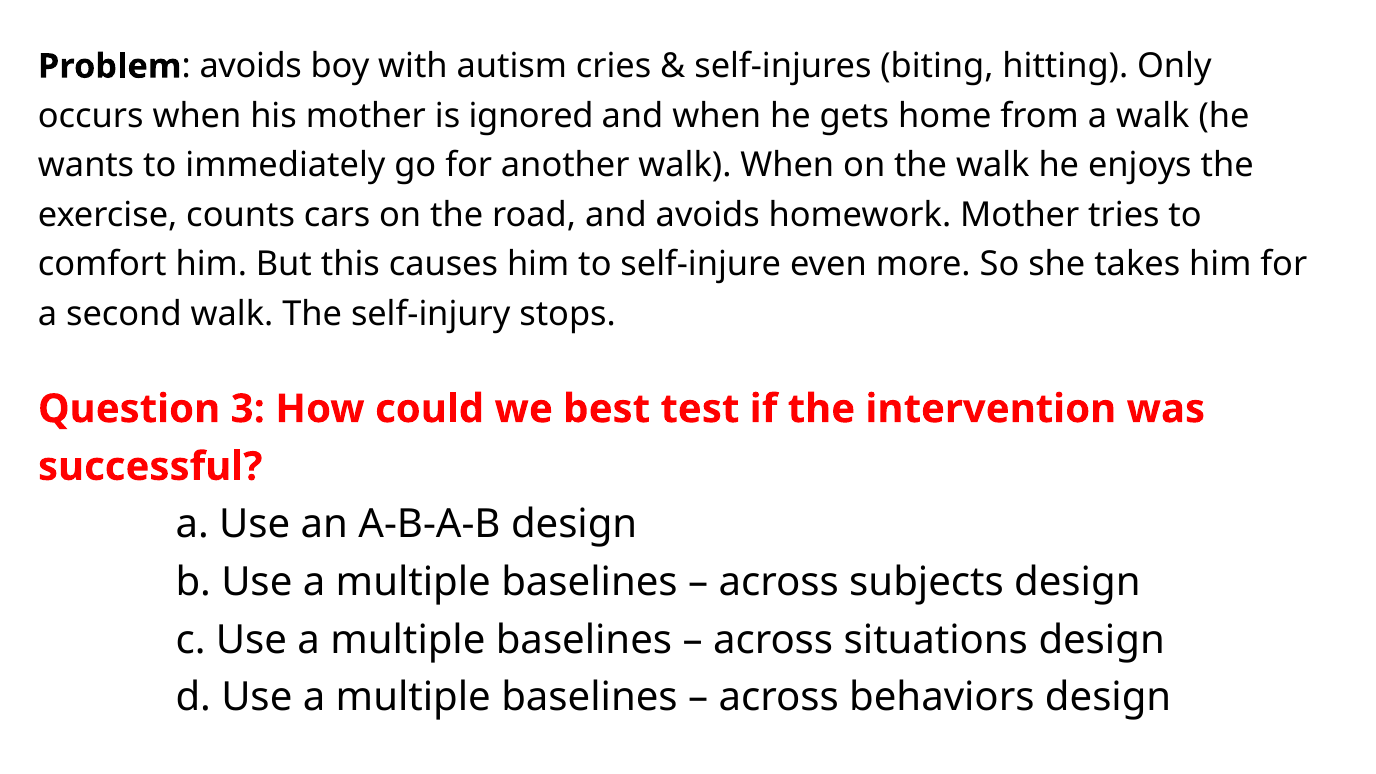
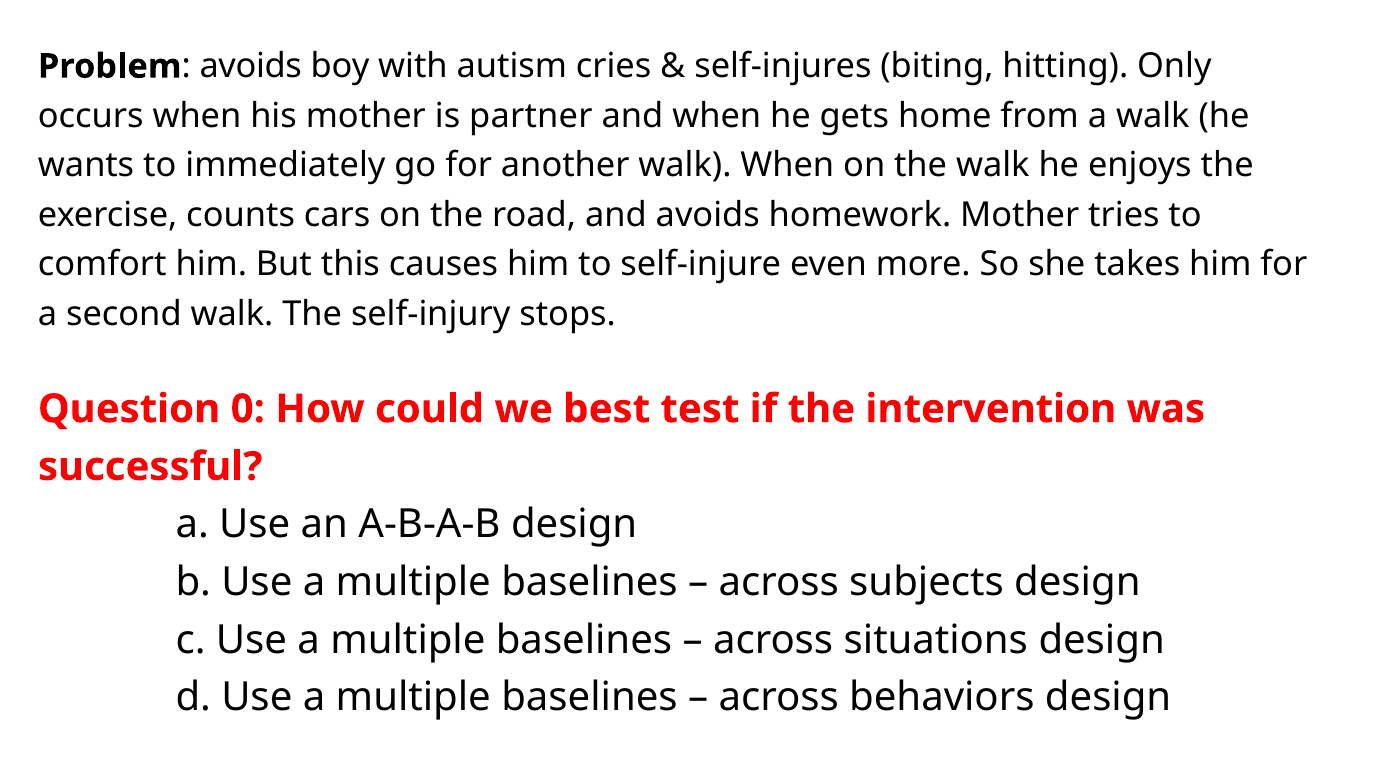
ignored: ignored -> partner
3: 3 -> 0
